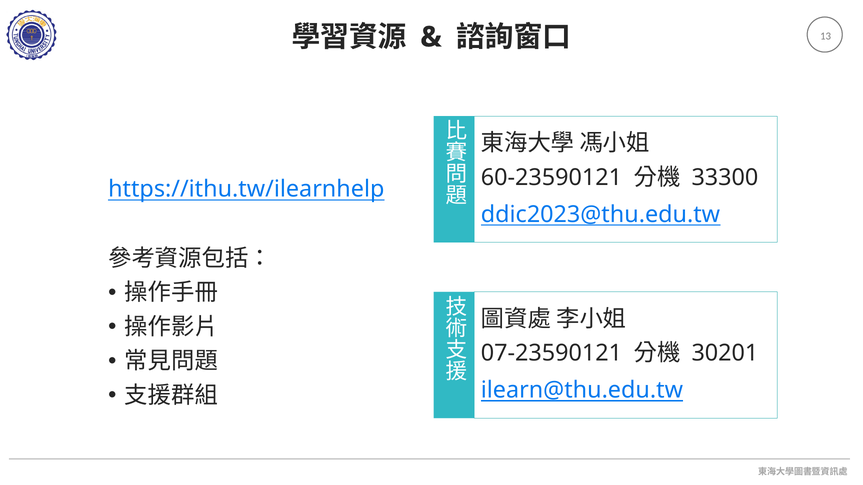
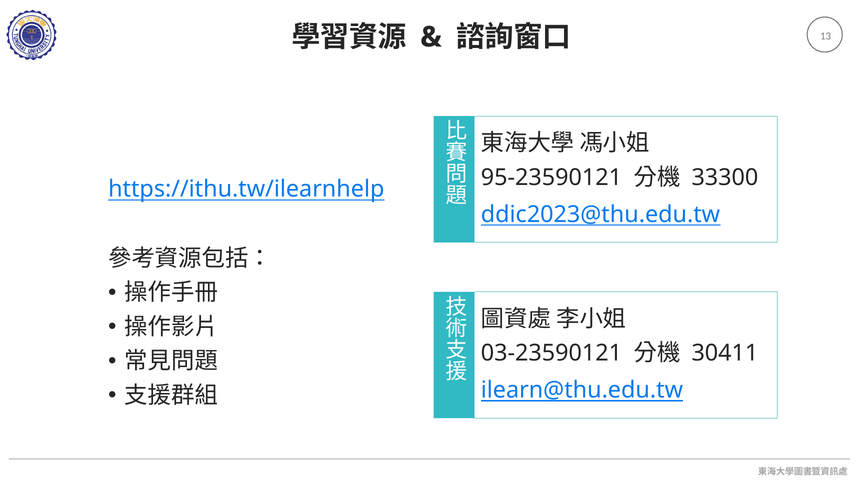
60-23590121: 60-23590121 -> 95-23590121
07-23590121: 07-23590121 -> 03-23590121
30201: 30201 -> 30411
